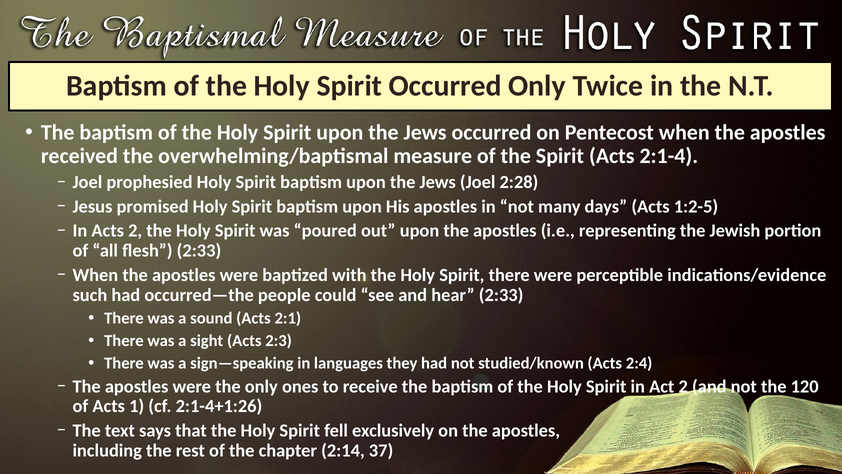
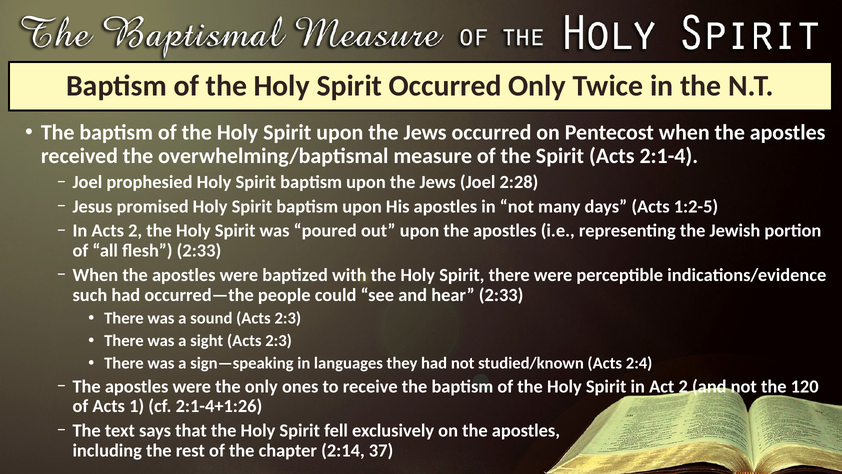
sound Acts 2:1: 2:1 -> 2:3
